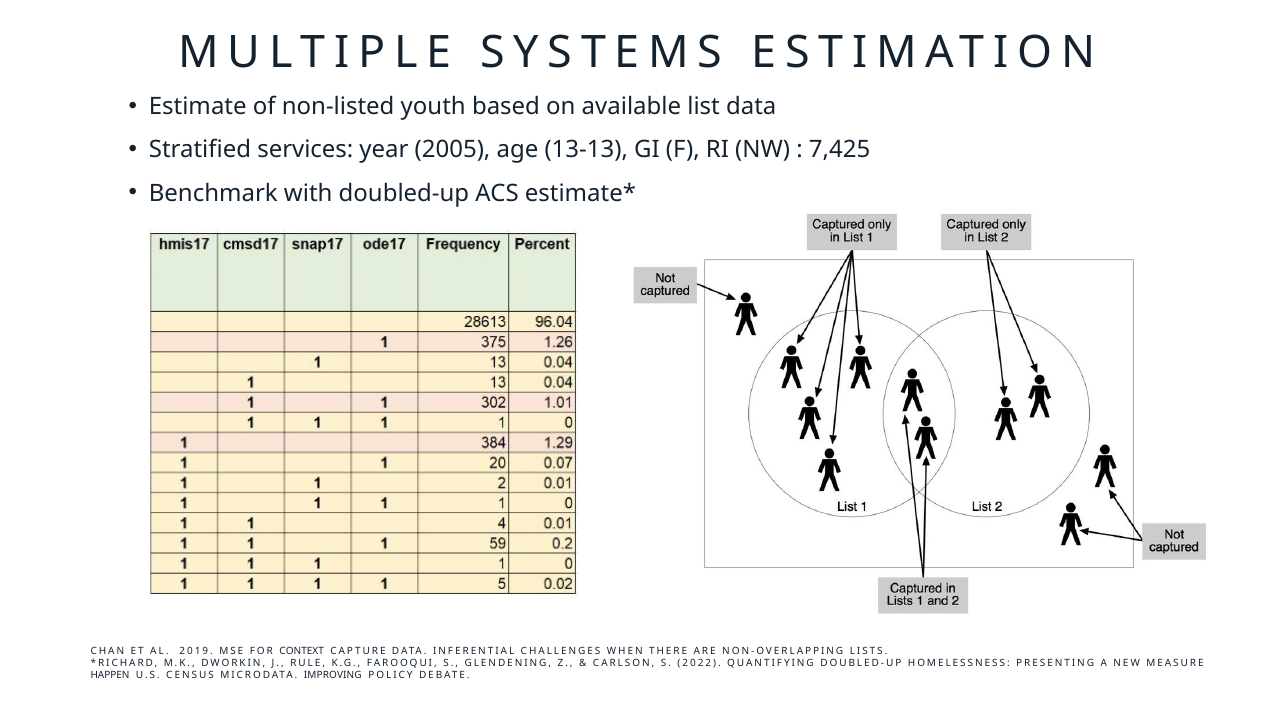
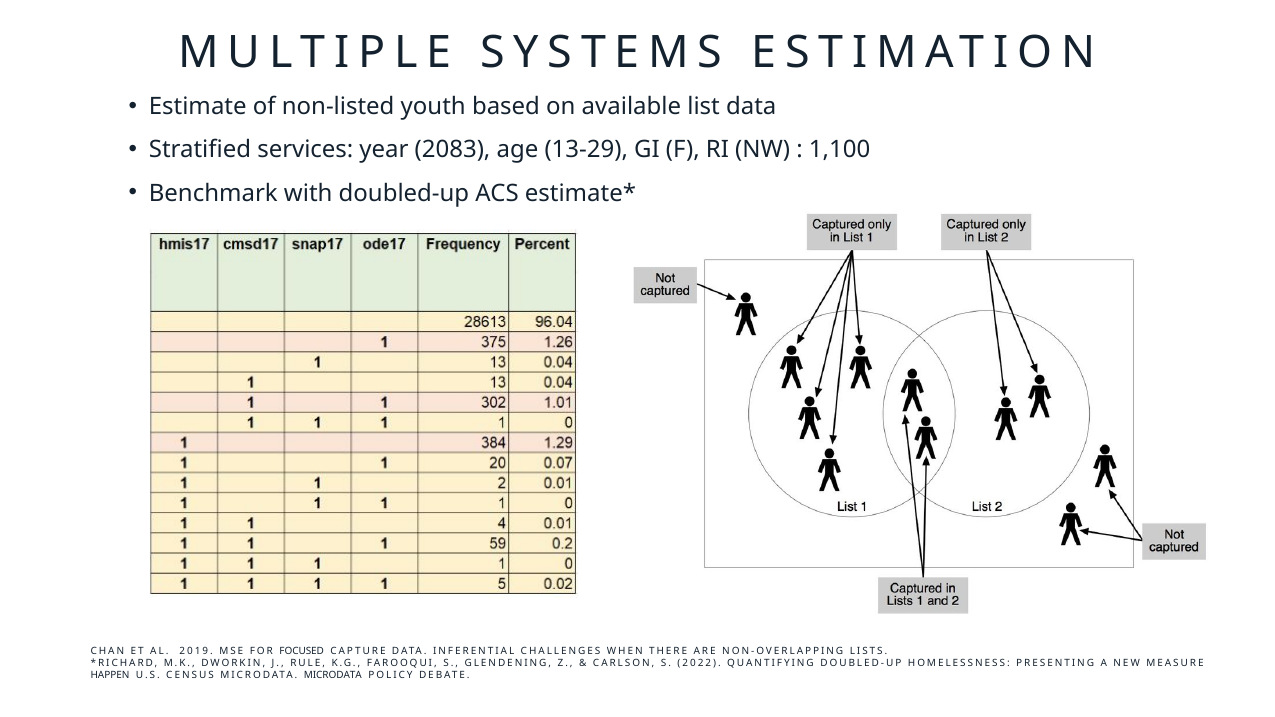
2005: 2005 -> 2083
13-13: 13-13 -> 13-29
7,425: 7,425 -> 1,100
CONTEXT: CONTEXT -> FOCUSED
MICRODATA IMPROVING: IMPROVING -> MICRODATA
